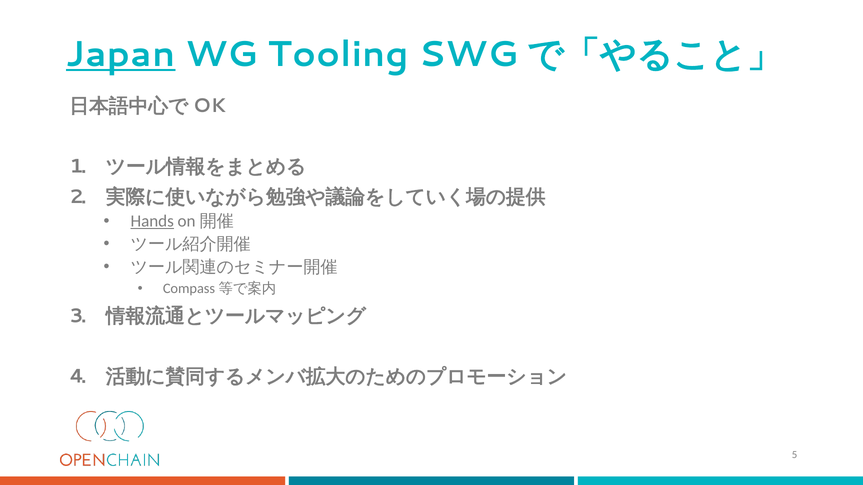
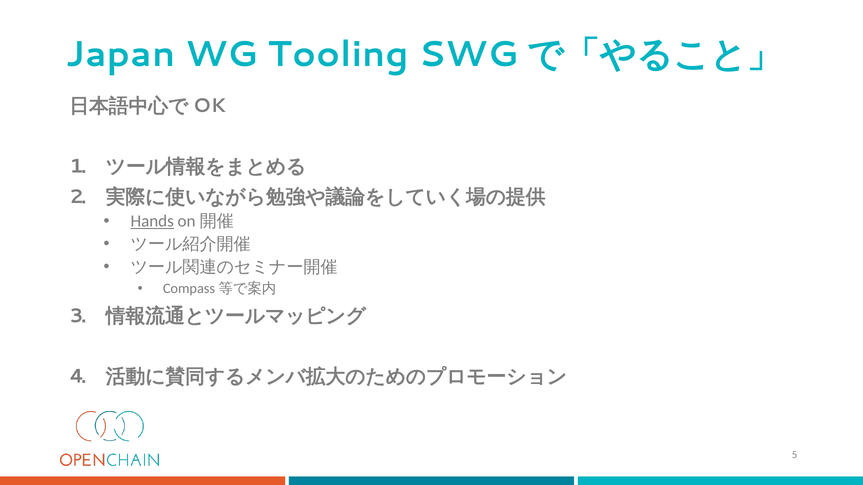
Japan underline: present -> none
